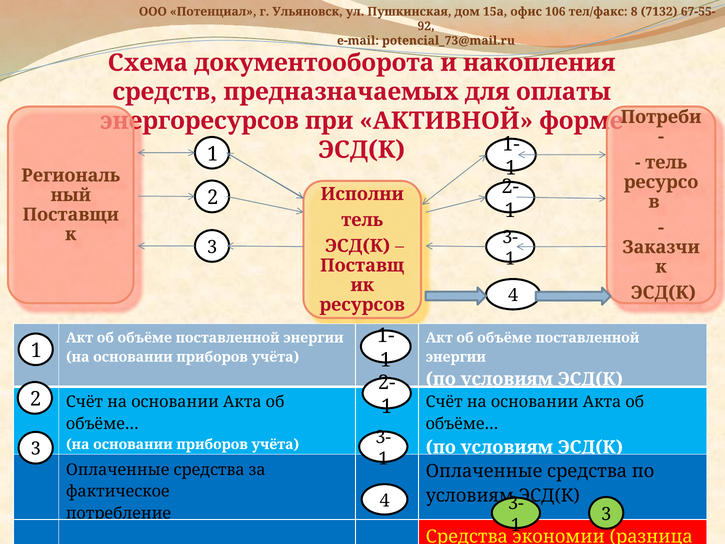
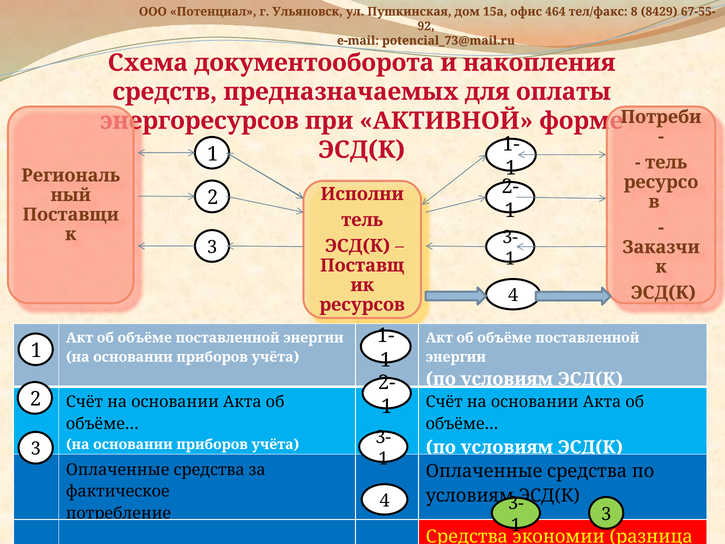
106: 106 -> 464
7132: 7132 -> 8429
